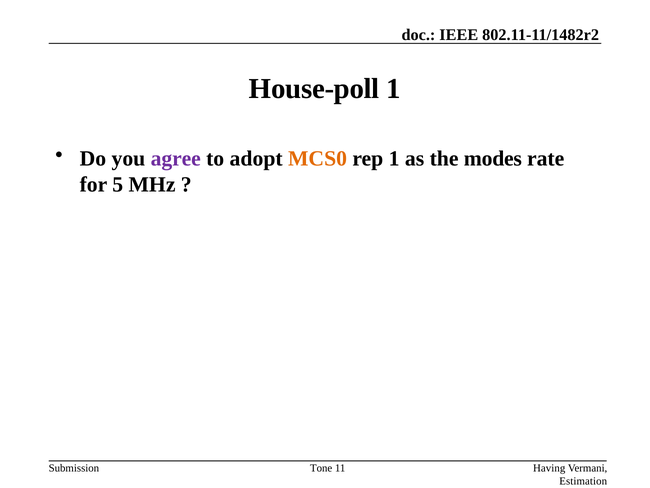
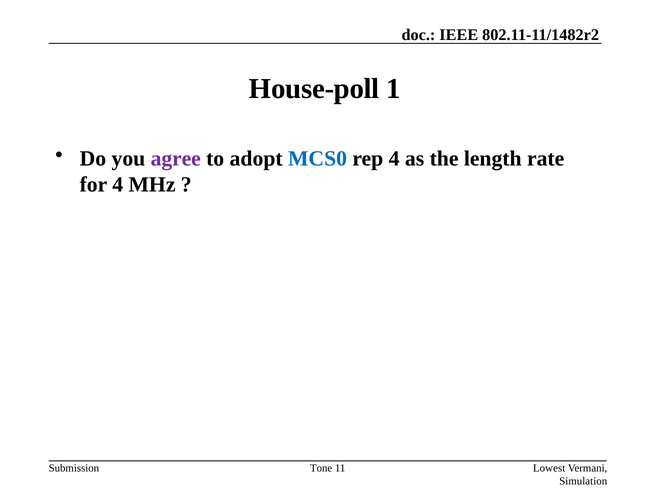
MCS0 colour: orange -> blue
rep 1: 1 -> 4
modes: modes -> length
for 5: 5 -> 4
Having: Having -> Lowest
Estimation: Estimation -> Simulation
